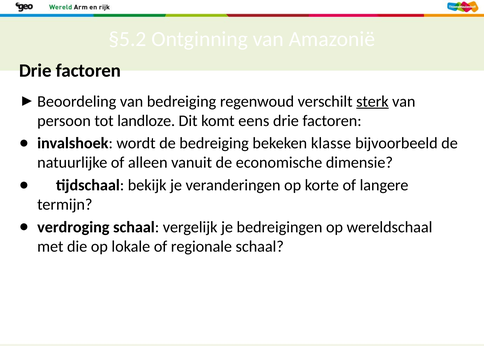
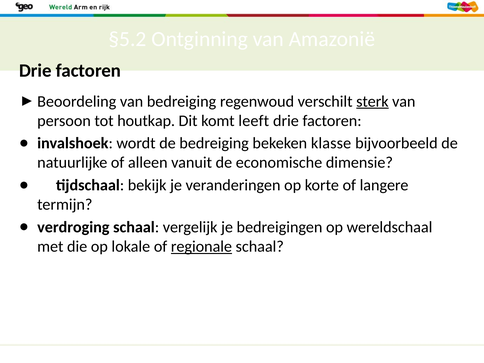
landloze: landloze -> houtkap
eens: eens -> leeft
regionale underline: none -> present
